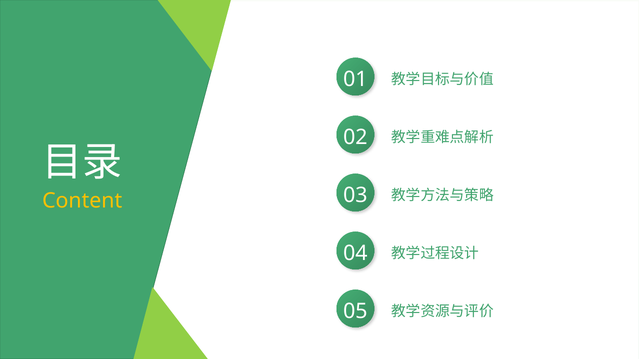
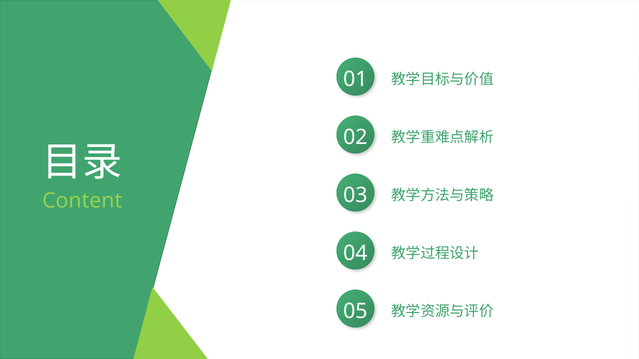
Content colour: yellow -> light green
